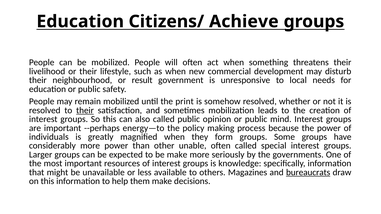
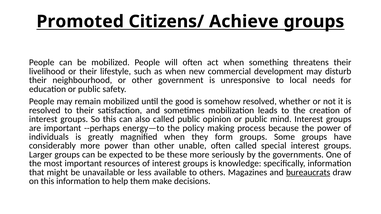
Education at (80, 22): Education -> Promoted
or result: result -> other
print: print -> good
their at (85, 110) underline: present -> none
be make: make -> these
